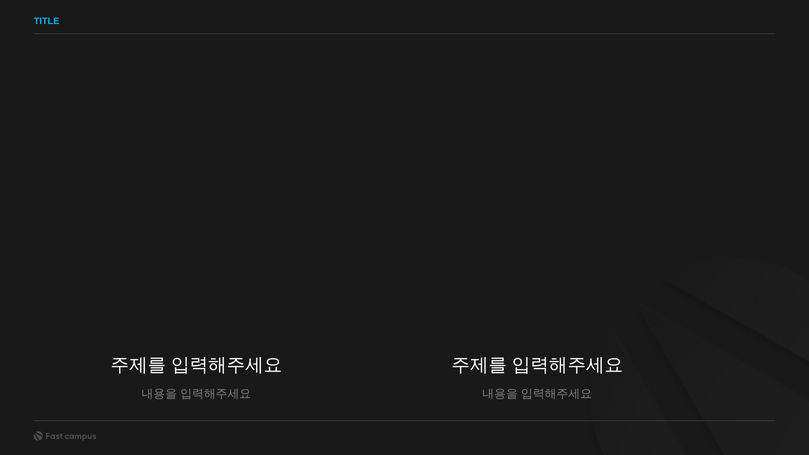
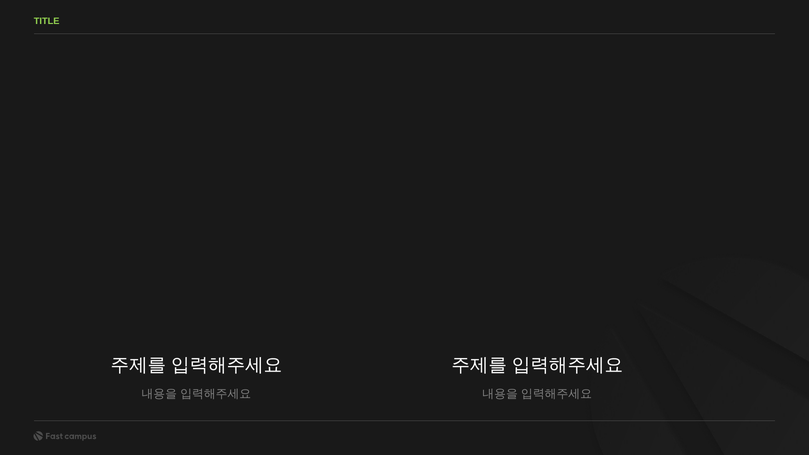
TITLE colour: light blue -> light green
